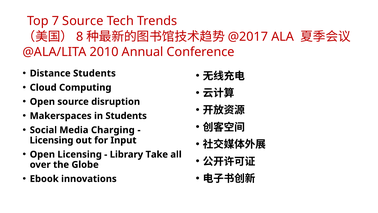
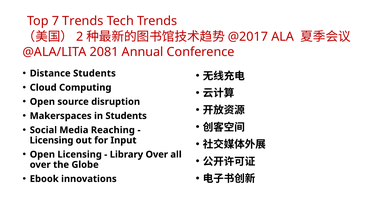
7 Source: Source -> Trends
8: 8 -> 2
2010: 2010 -> 2081
Charging: Charging -> Reaching
Library Take: Take -> Over
